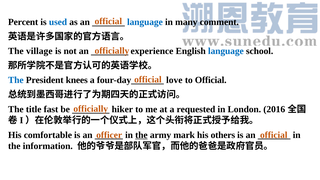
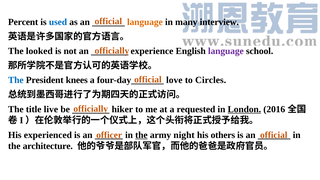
language at (145, 22) colour: blue -> orange
comment: comment -> interview
village: village -> looked
language at (226, 51) colour: blue -> purple
to Official: Official -> Circles
fast: fast -> live
London underline: none -> present
comfortable: comfortable -> experienced
mark: mark -> night
information: information -> architecture
